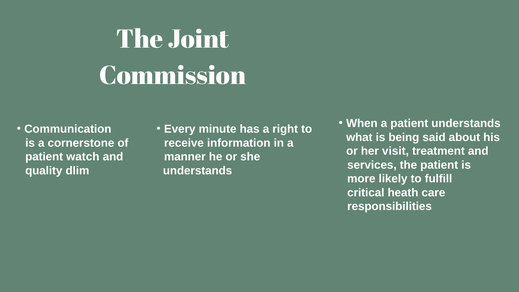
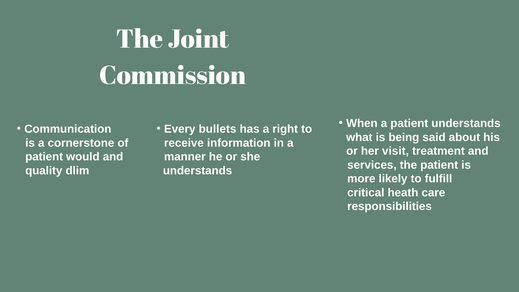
minute: minute -> bullets
watch: watch -> would
